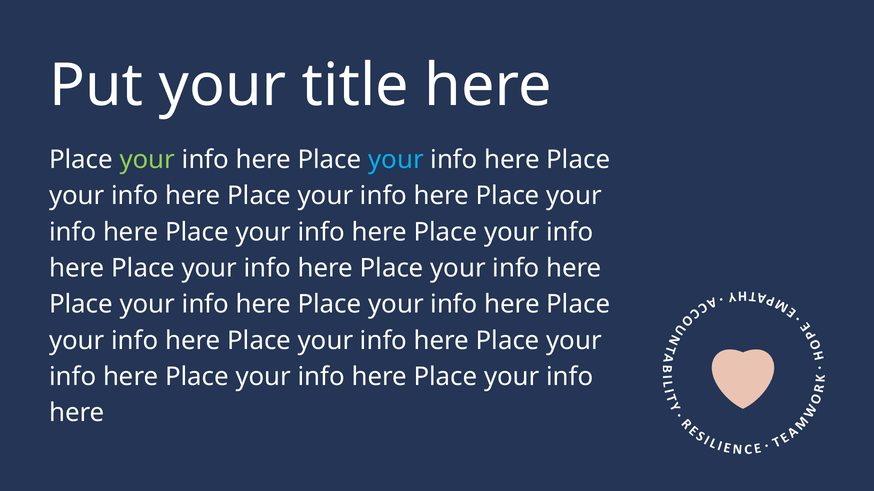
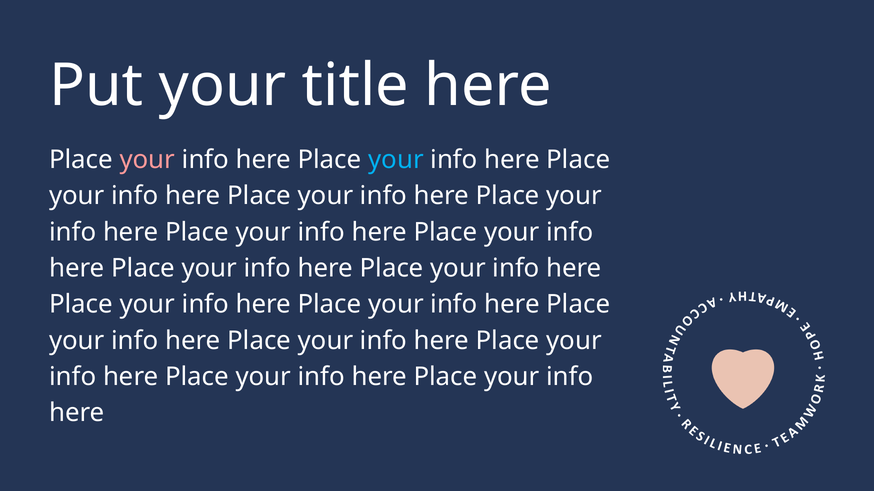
your at (147, 160) colour: light green -> pink
